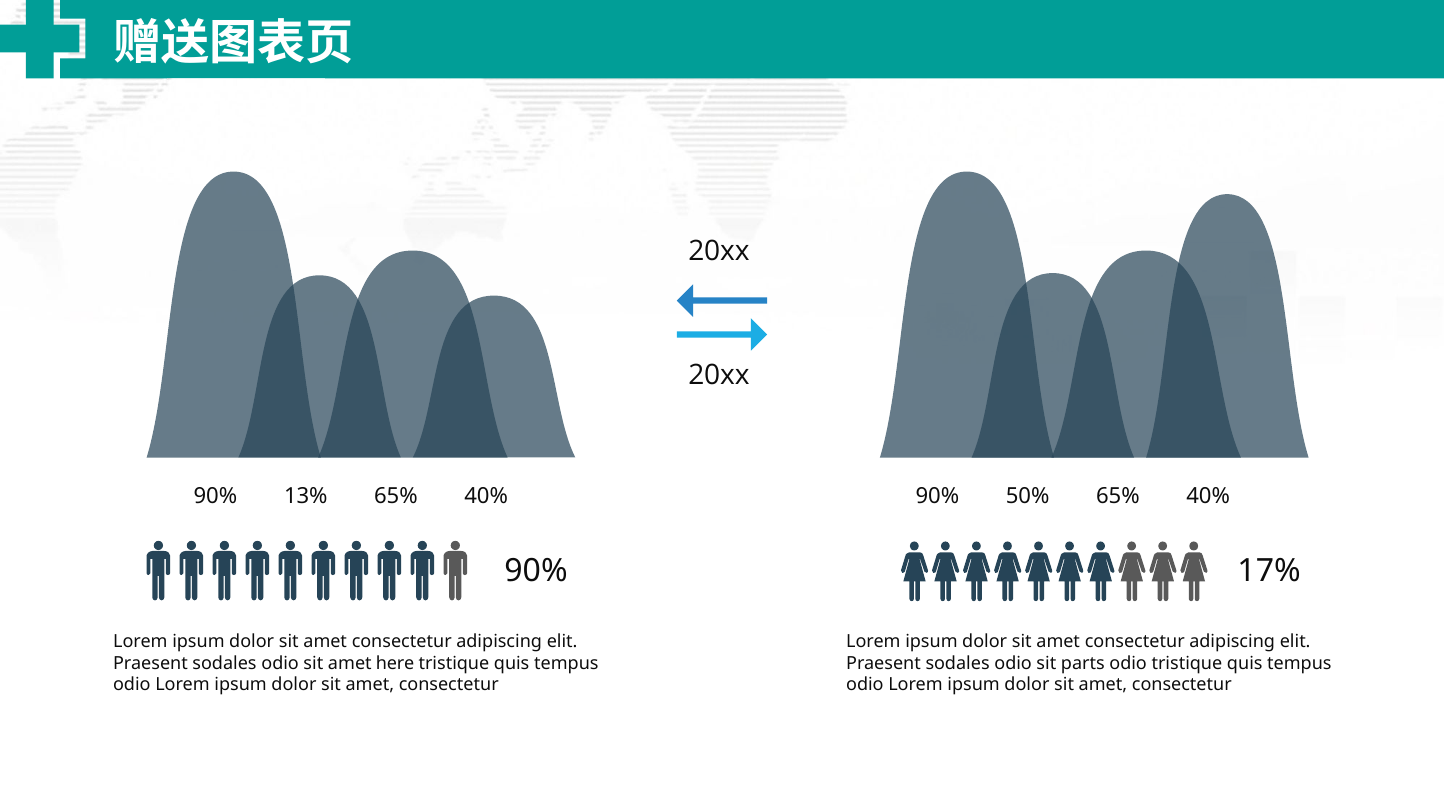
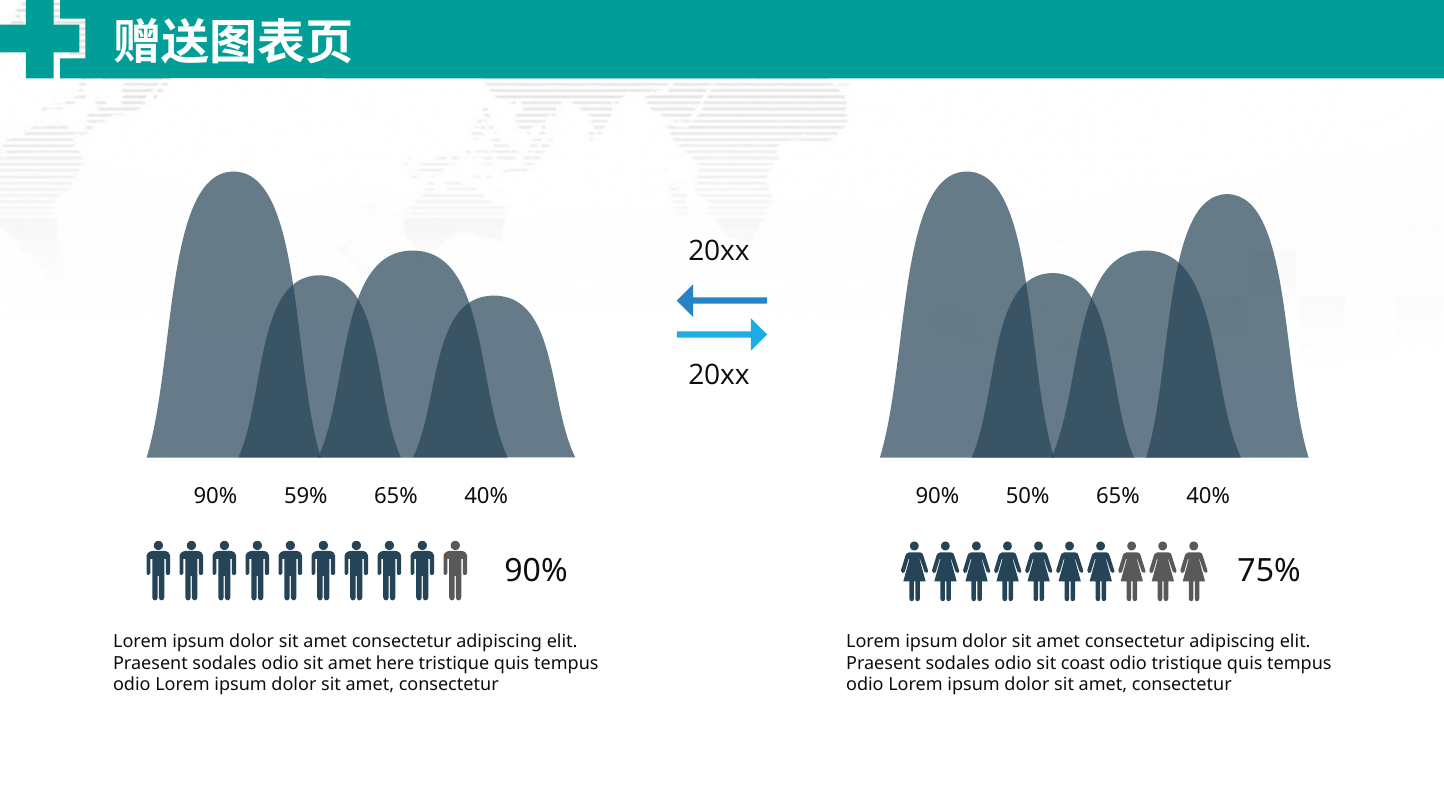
13%: 13% -> 59%
17%: 17% -> 75%
parts: parts -> coast
